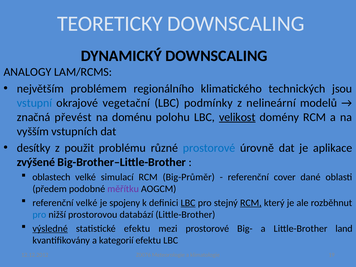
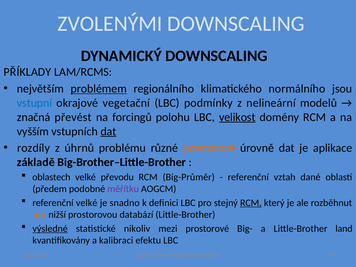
TEORETICKY: TEORETICKY -> ZVOLENÝMI
ANALOGY: ANALOGY -> PŘÍKLADY
problémem underline: none -> present
technických: technických -> normálního
doménu: doménu -> forcingů
dat at (108, 131) underline: none -> present
desítky: desítky -> rozdíly
použit: použit -> úhrnů
prostorové at (209, 148) colour: blue -> orange
zvýšené: zvýšené -> základě
simulací: simulací -> převodu
cover: cover -> vztah
spojeny: spojeny -> snadno
LBC at (188, 203) underline: present -> none
pro at (39, 215) colour: blue -> orange
statistické efektu: efektu -> nikoliv
kategorií: kategorií -> kalibraci
